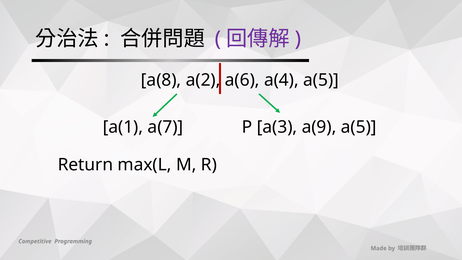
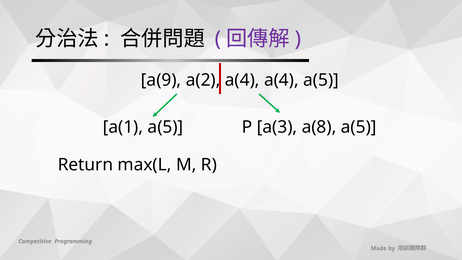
a(8: a(8 -> a(9
a(2 a(6: a(6 -> a(4
a(1 a(7: a(7 -> a(5
a(9: a(9 -> a(8
